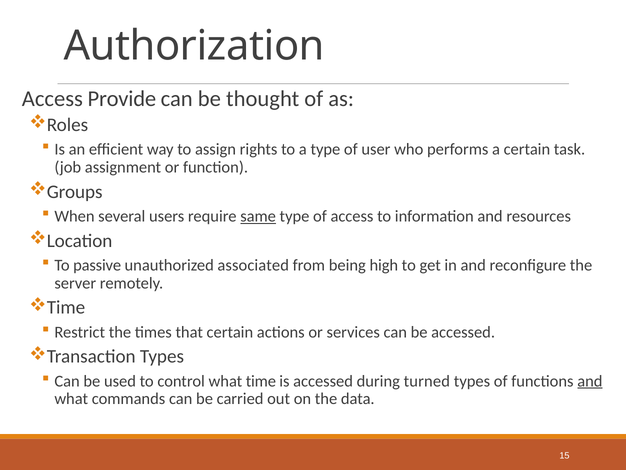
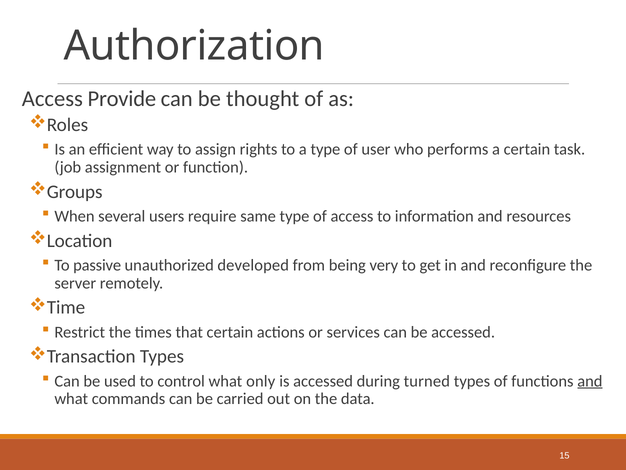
same underline: present -> none
associated: associated -> developed
high: high -> very
what time: time -> only
